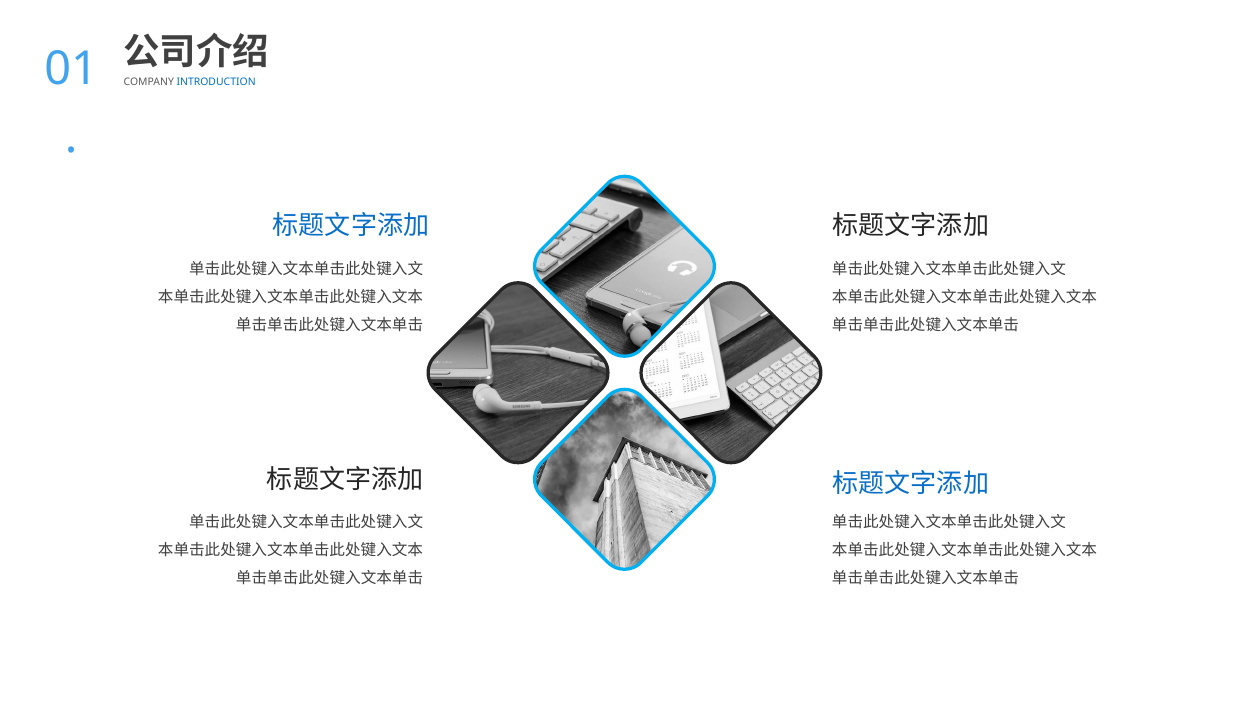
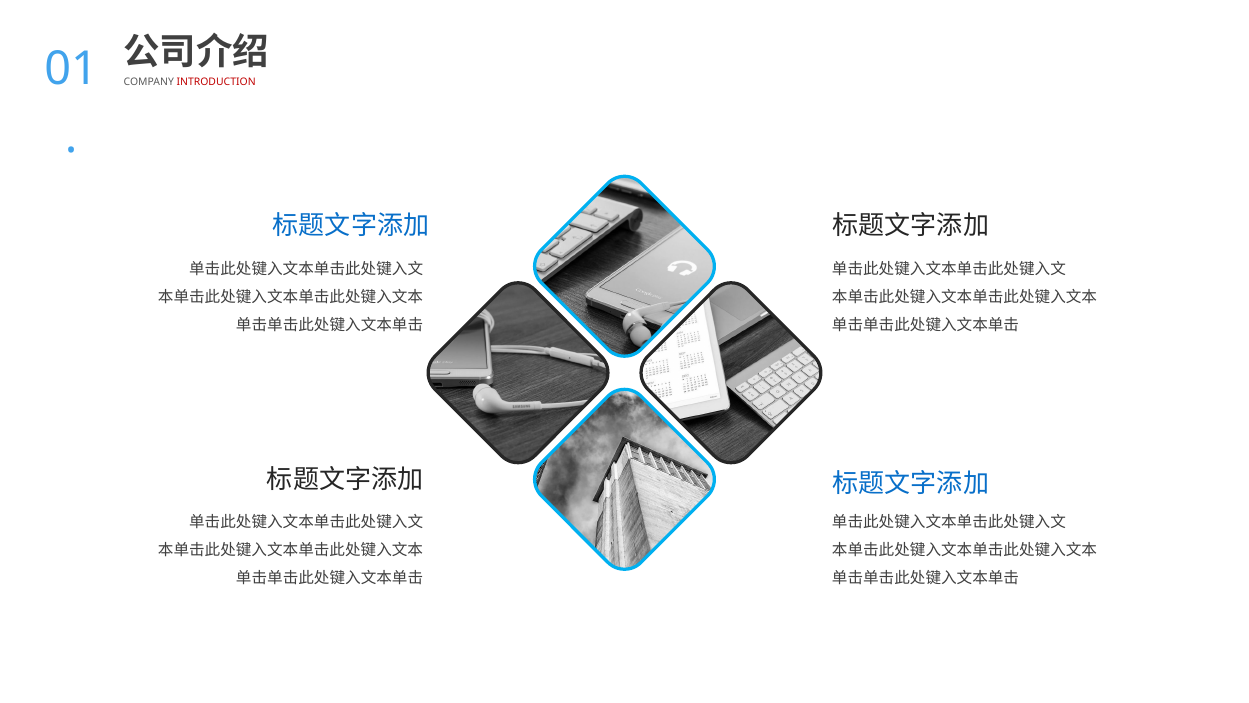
INTRODUCTION colour: blue -> red
